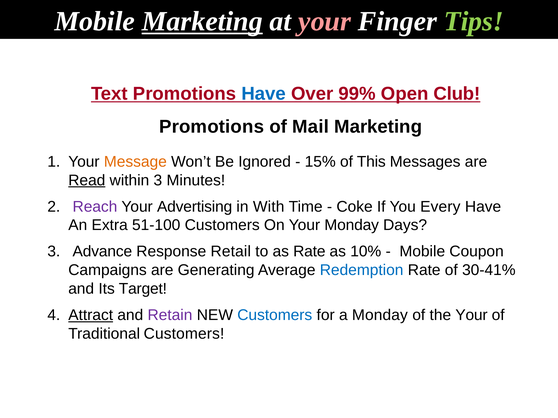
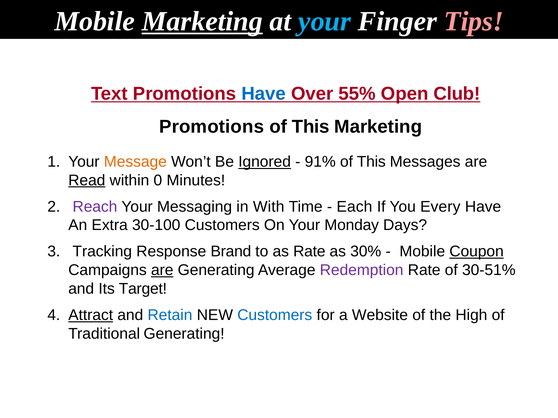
your at (325, 21) colour: pink -> light blue
Tips colour: light green -> pink
99%: 99% -> 55%
Mail at (311, 127): Mail -> This
Ignored underline: none -> present
15%: 15% -> 91%
within 3: 3 -> 0
Advertising: Advertising -> Messaging
Coke: Coke -> Each
51-100: 51-100 -> 30-100
Advance: Advance -> Tracking
Retail: Retail -> Brand
10%: 10% -> 30%
Coupon underline: none -> present
are at (162, 270) underline: none -> present
Redemption colour: blue -> purple
30-41%: 30-41% -> 30-51%
Retain colour: purple -> blue
a Monday: Monday -> Website
the Your: Your -> High
Traditional Customers: Customers -> Generating
